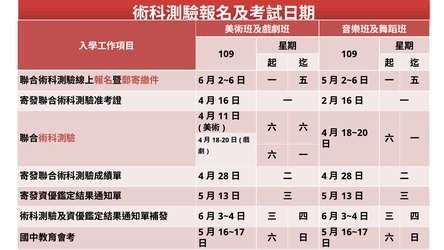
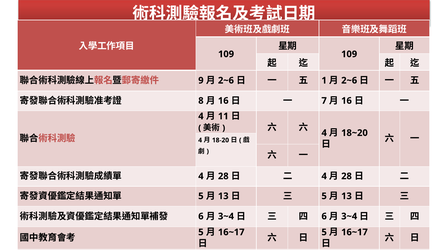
6 at (201, 80): 6 -> 9
5 at (324, 80): 5 -> 1
4 at (201, 101): 4 -> 8
2: 2 -> 7
